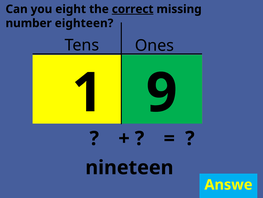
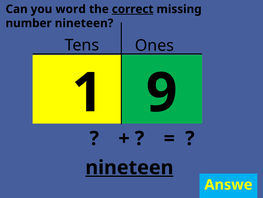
eight: eight -> word
number eighteen: eighteen -> nineteen
nineteen at (129, 167) underline: none -> present
